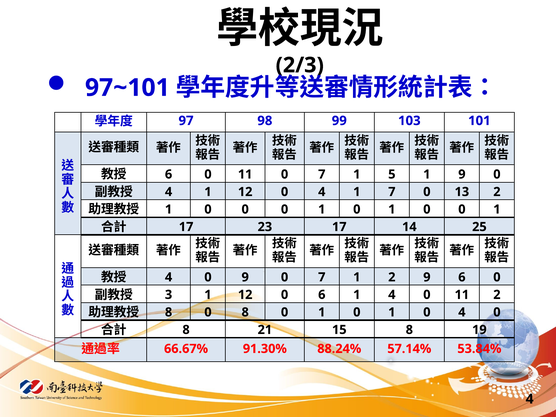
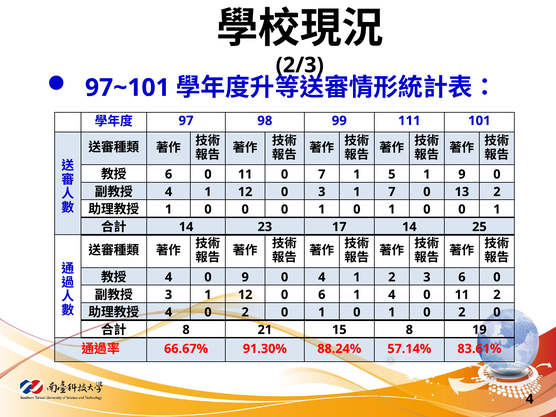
103: 103 -> 111
12 0 4: 4 -> 3
17 at (186, 227): 17 -> 14
9 0 7: 7 -> 4
2 9: 9 -> 3
8 at (169, 312): 8 -> 4
8 at (245, 312): 8 -> 2
1 0 4: 4 -> 2
53.84%: 53.84% -> 83.61%
